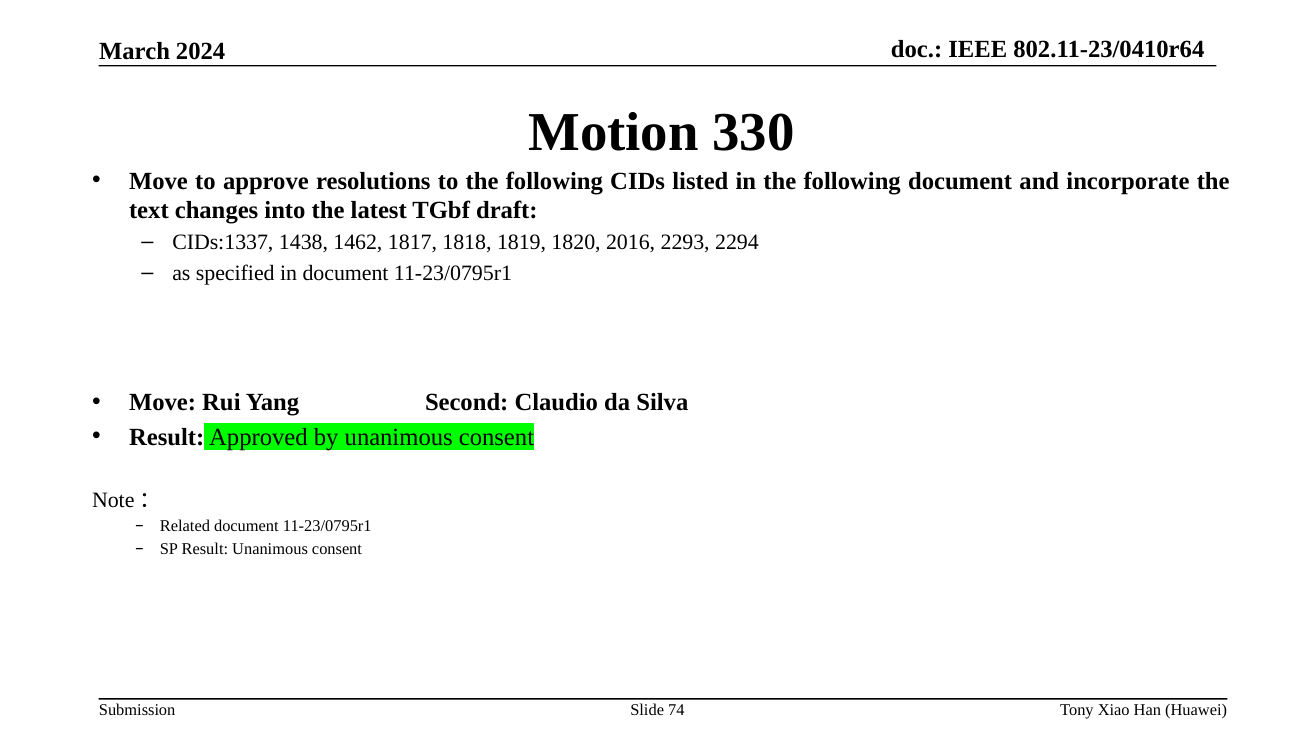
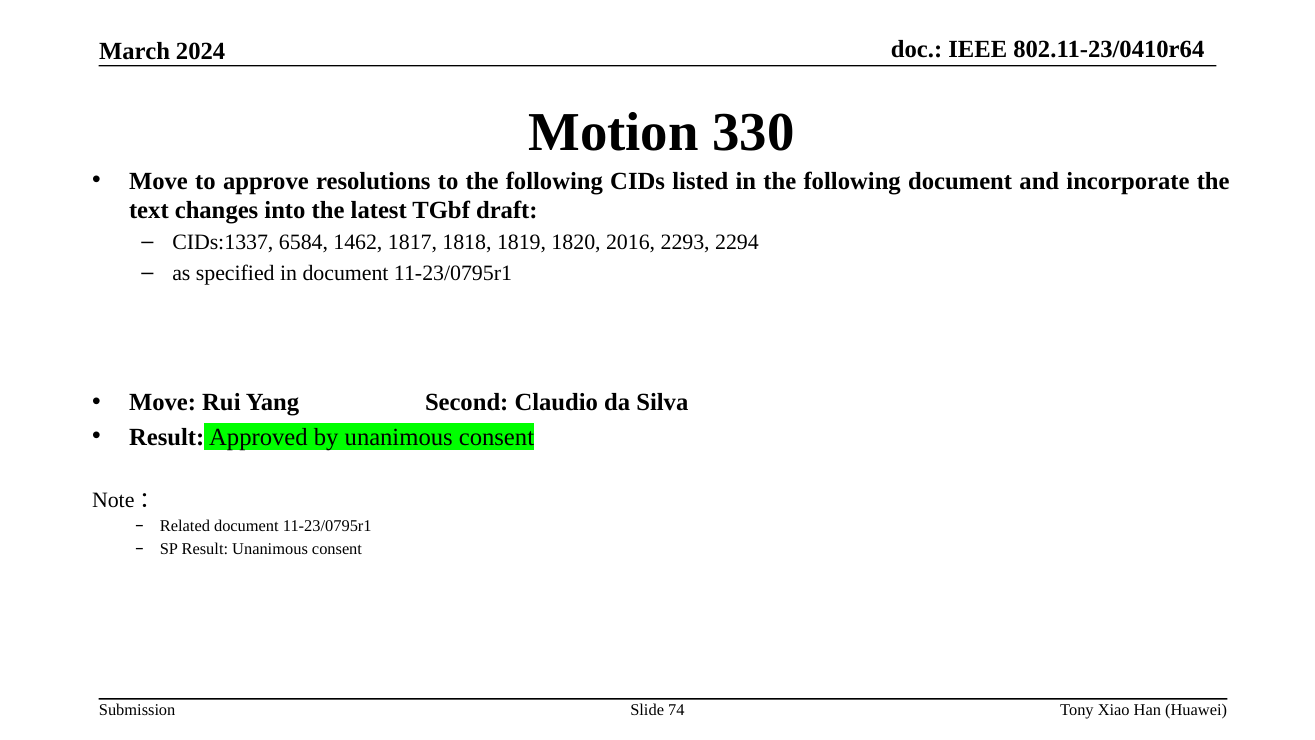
1438: 1438 -> 6584
